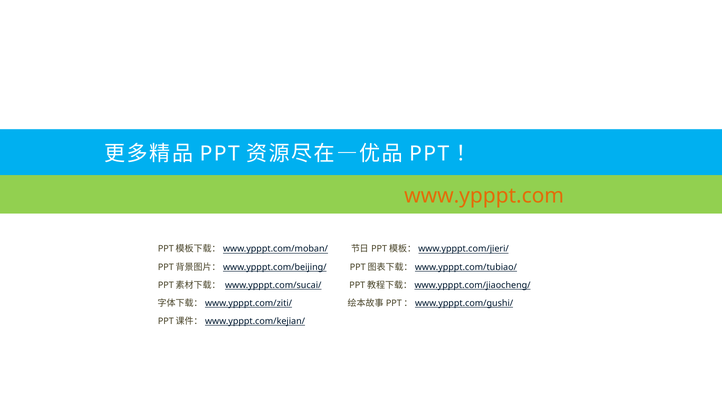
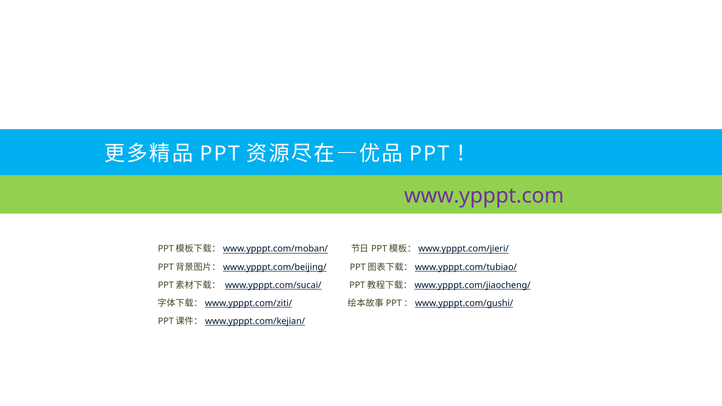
www.ypppt.com colour: orange -> purple
